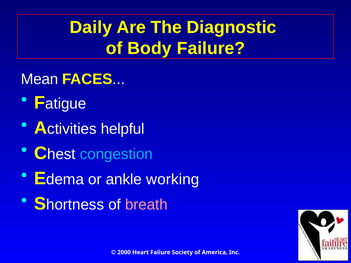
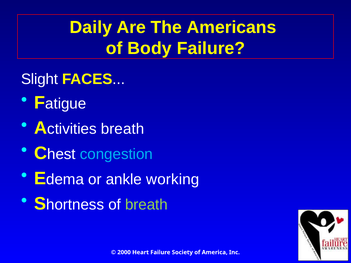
Diagnostic: Diagnostic -> Americans
Mean: Mean -> Slight
helpful at (123, 129): helpful -> breath
breath at (146, 205) colour: pink -> light green
